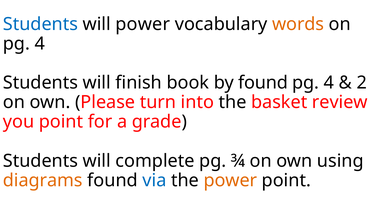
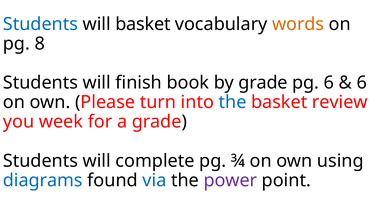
will power: power -> basket
4 at (40, 44): 4 -> 8
by found: found -> grade
4 at (329, 83): 4 -> 6
2 at (362, 83): 2 -> 6
the at (233, 102) colour: black -> blue
you point: point -> week
diagrams colour: orange -> blue
power at (230, 180) colour: orange -> purple
